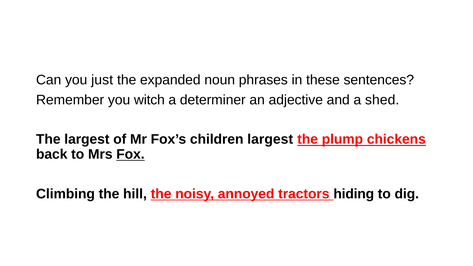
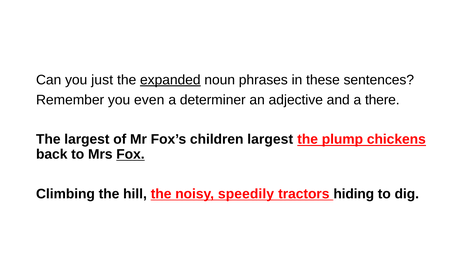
expanded underline: none -> present
witch: witch -> even
shed: shed -> there
annoyed: annoyed -> speedily
